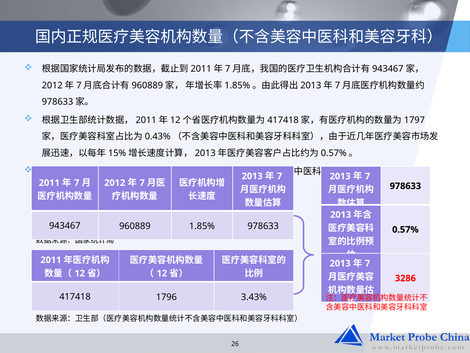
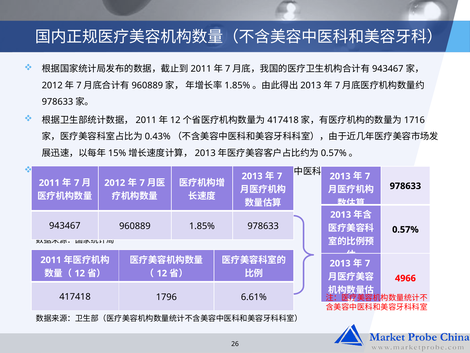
1797: 1797 -> 1716
3286: 3286 -> 4966
3.43%: 3.43% -> 6.61%
